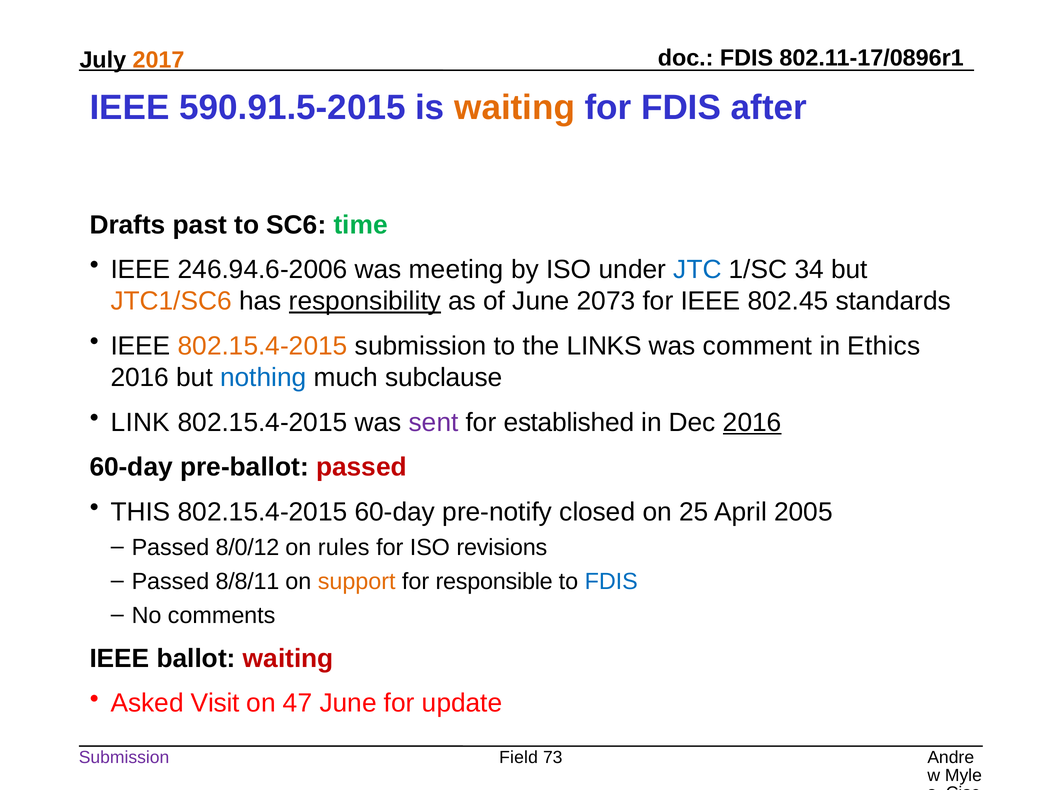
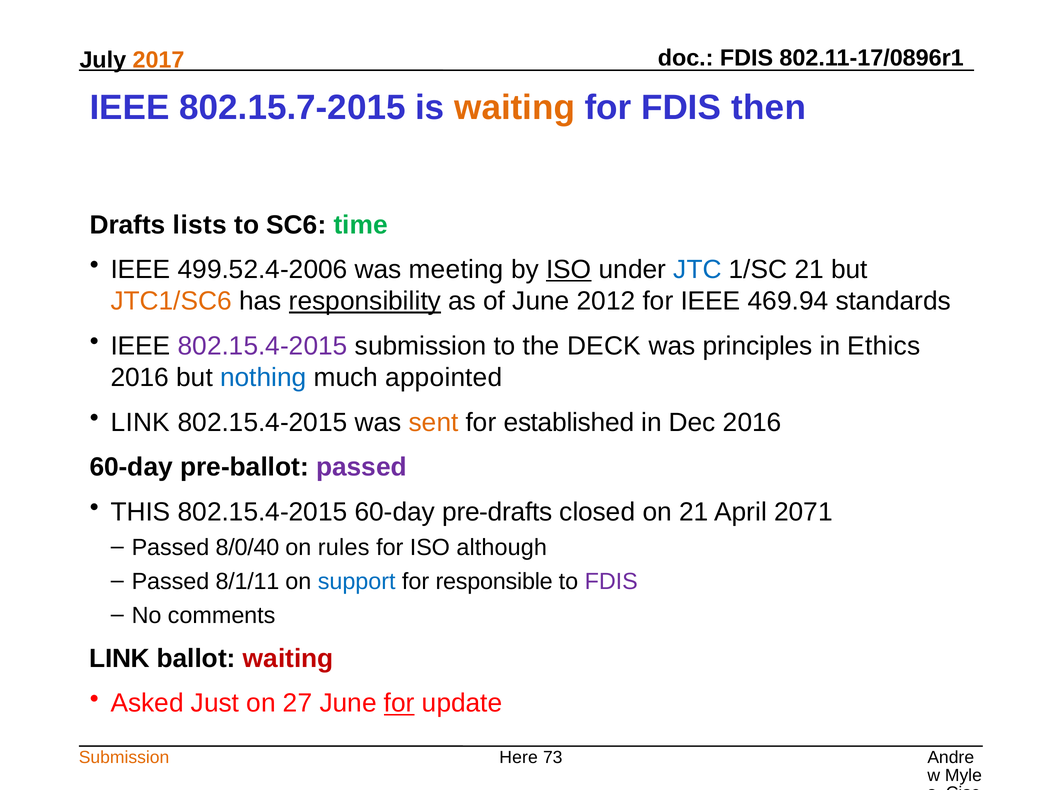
590.91.5-2015: 590.91.5-2015 -> 802.15.7-2015
after: after -> then
past: past -> lists
246.94.6-2006: 246.94.6-2006 -> 499.52.4-2006
ISO at (569, 270) underline: none -> present
1/SC 34: 34 -> 21
2073: 2073 -> 2012
802.45: 802.45 -> 469.94
802.15.4-2015 at (263, 346) colour: orange -> purple
LINKS: LINKS -> DECK
comment: comment -> principles
subclause: subclause -> appointed
sent colour: purple -> orange
2016 at (752, 422) underline: present -> none
passed at (361, 467) colour: red -> purple
pre-notify: pre-notify -> pre-drafts
on 25: 25 -> 21
2005: 2005 -> 2071
8/0/12: 8/0/12 -> 8/0/40
revisions: revisions -> although
8/8/11: 8/8/11 -> 8/1/11
support colour: orange -> blue
FDIS at (611, 581) colour: blue -> purple
IEEE at (119, 658): IEEE -> LINK
Visit: Visit -> Just
47: 47 -> 27
for at (399, 703) underline: none -> present
Submission at (124, 757) colour: purple -> orange
Field: Field -> Here
